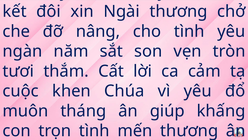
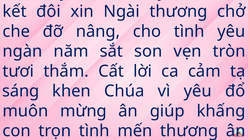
cuộc: cuộc -> sáng
tháng: tháng -> mừng
